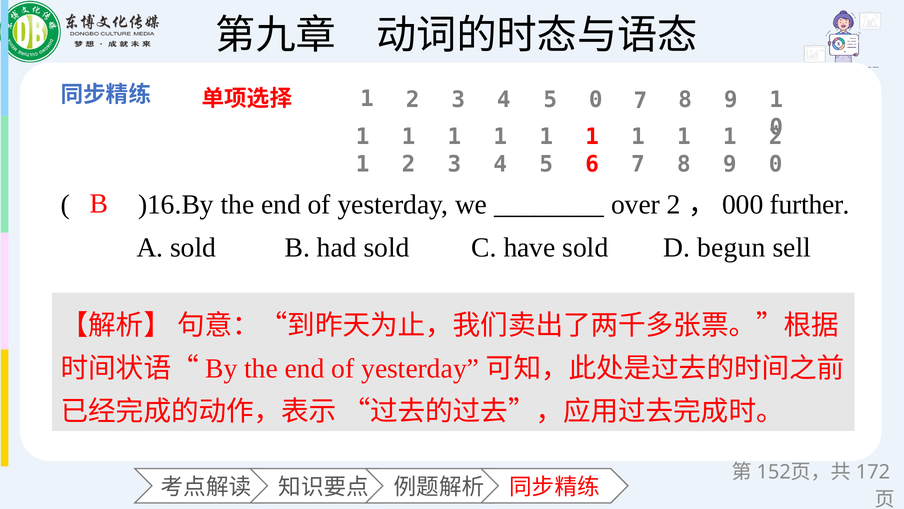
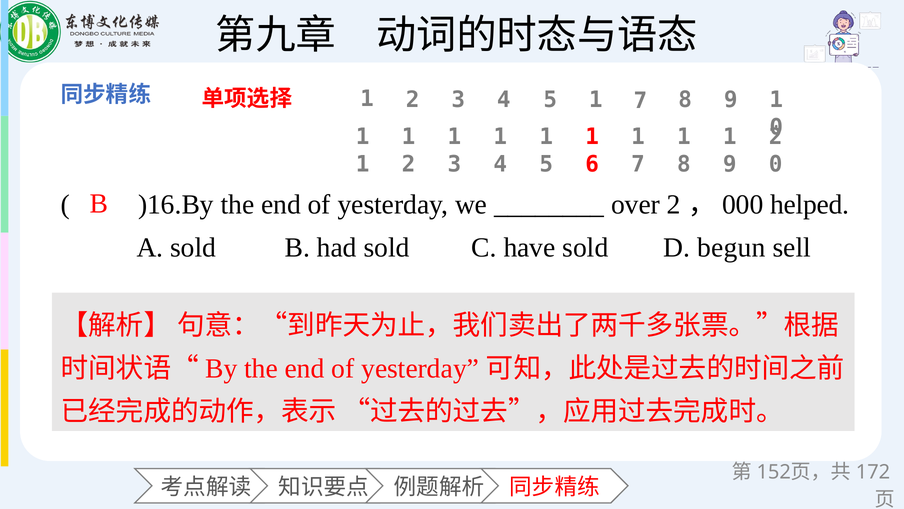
4 5 0: 0 -> 1
further: further -> helped
